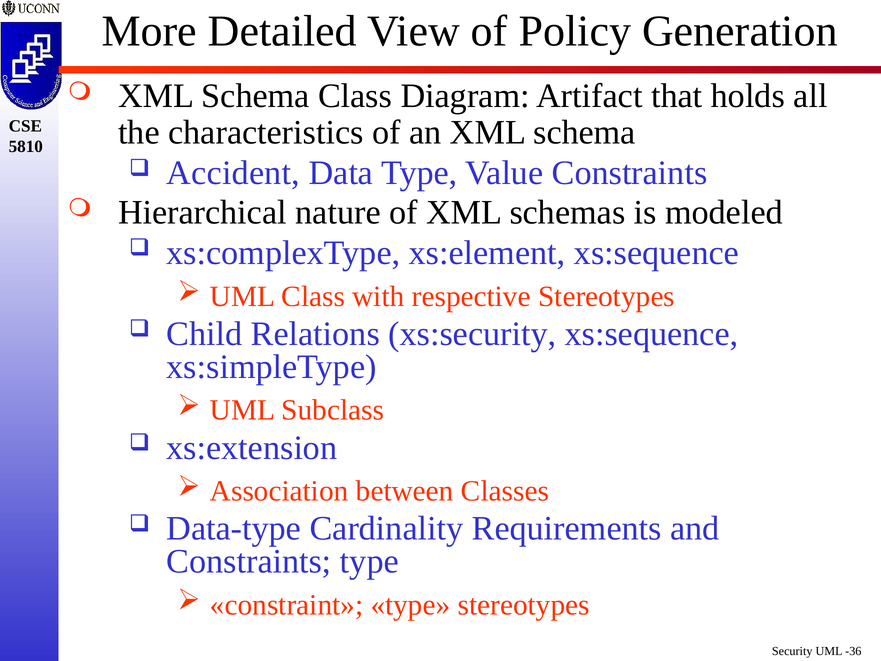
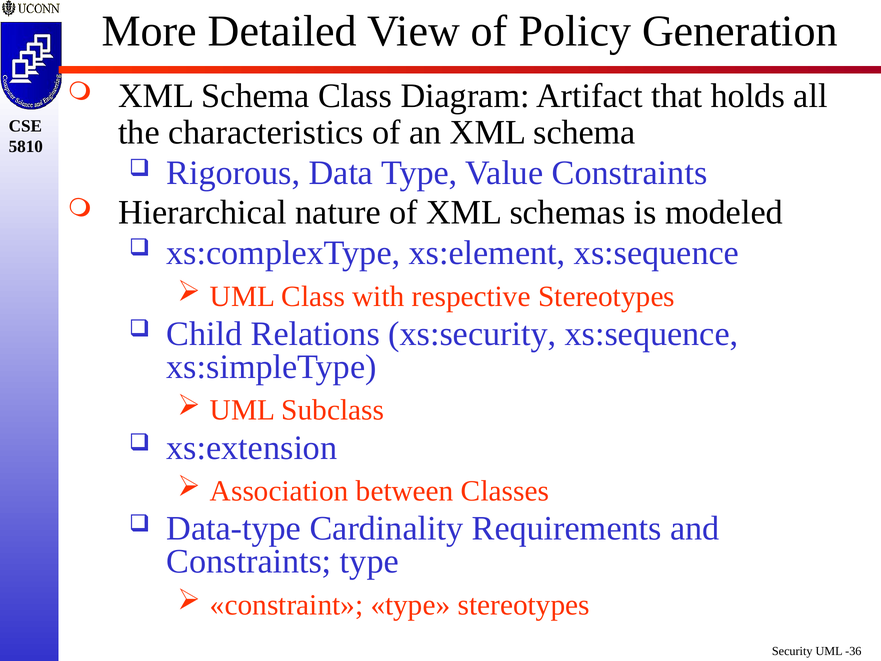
Accident: Accident -> Rigorous
